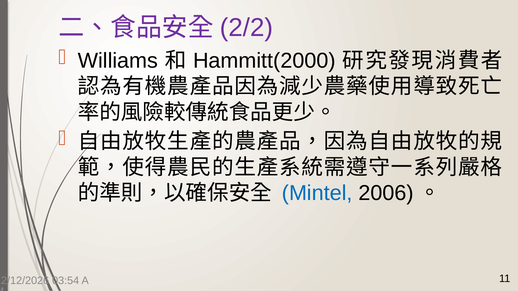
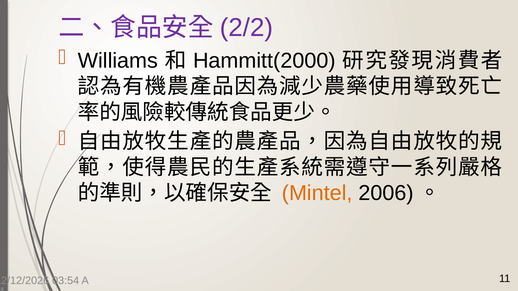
Mintel colour: blue -> orange
